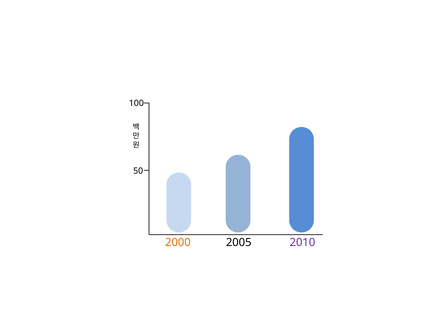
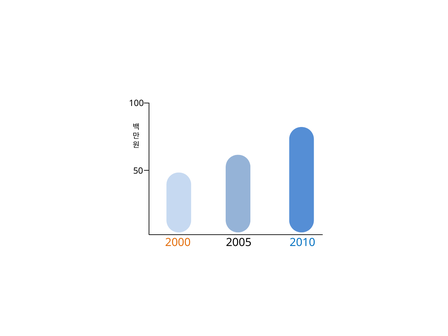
2010 colour: purple -> blue
